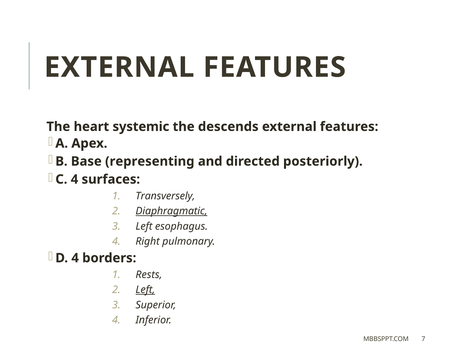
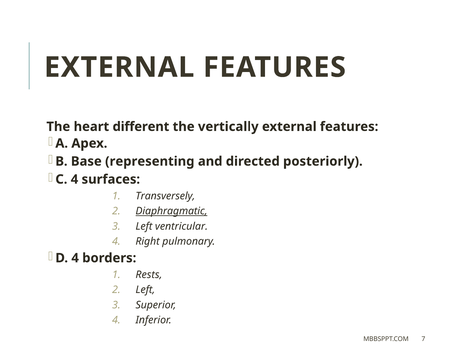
systemic: systemic -> different
descends: descends -> vertically
esophagus: esophagus -> ventricular
Left at (145, 290) underline: present -> none
